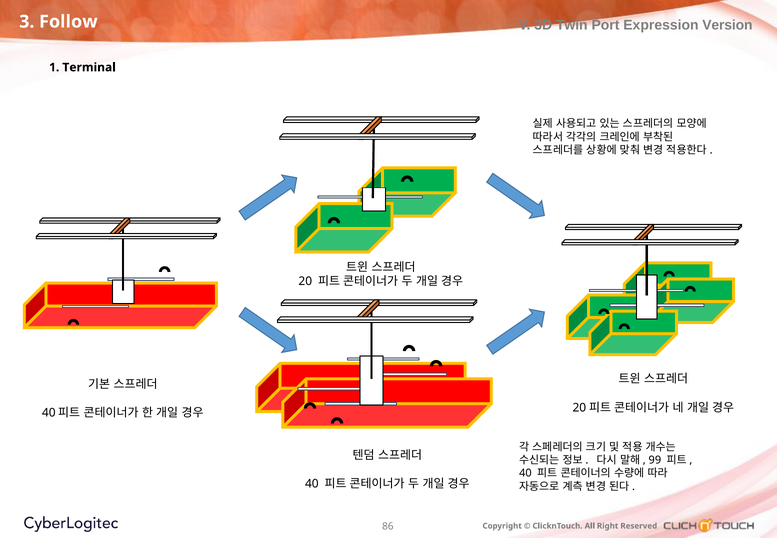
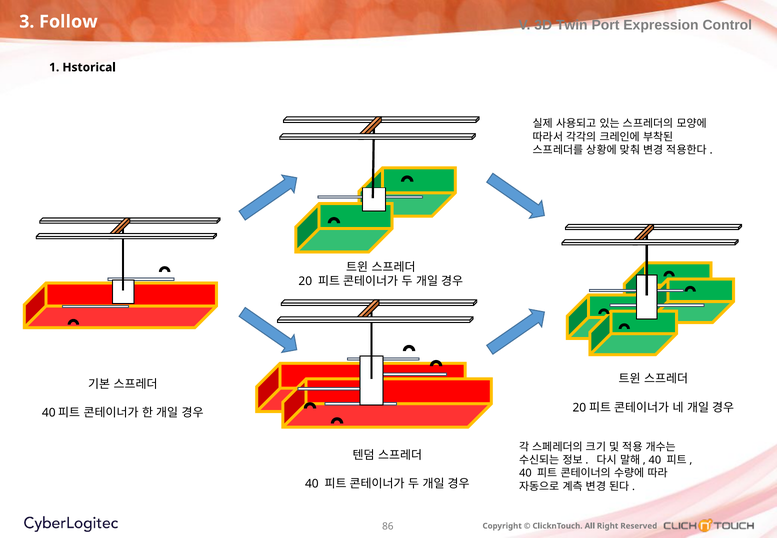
Version: Version -> Control
Terminal: Terminal -> Hstorical
99 at (655, 460): 99 -> 40
